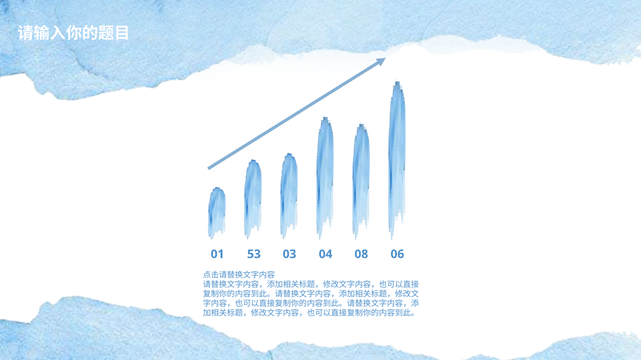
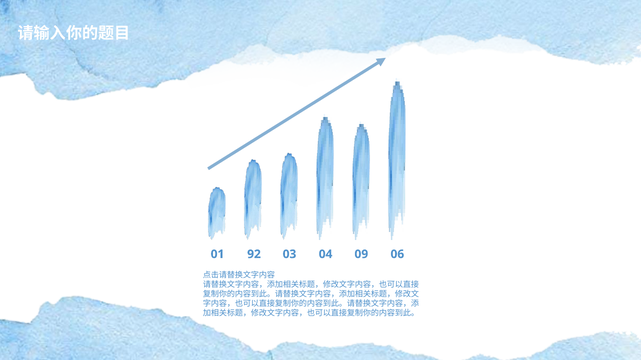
53: 53 -> 92
08: 08 -> 09
